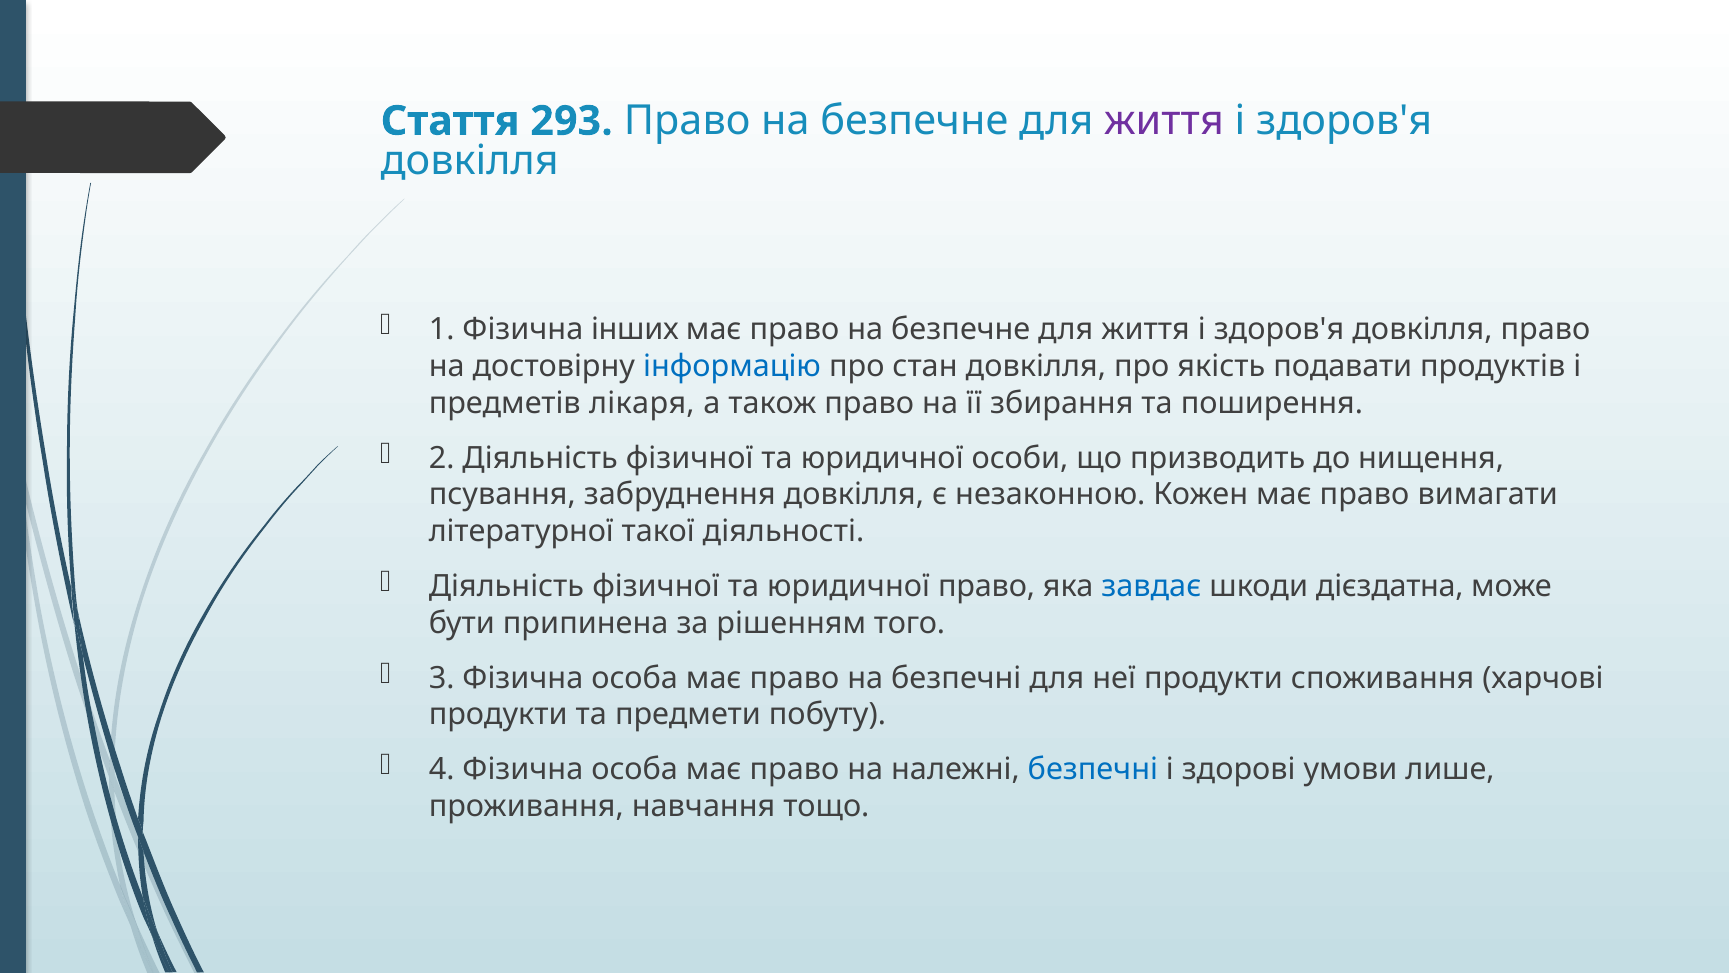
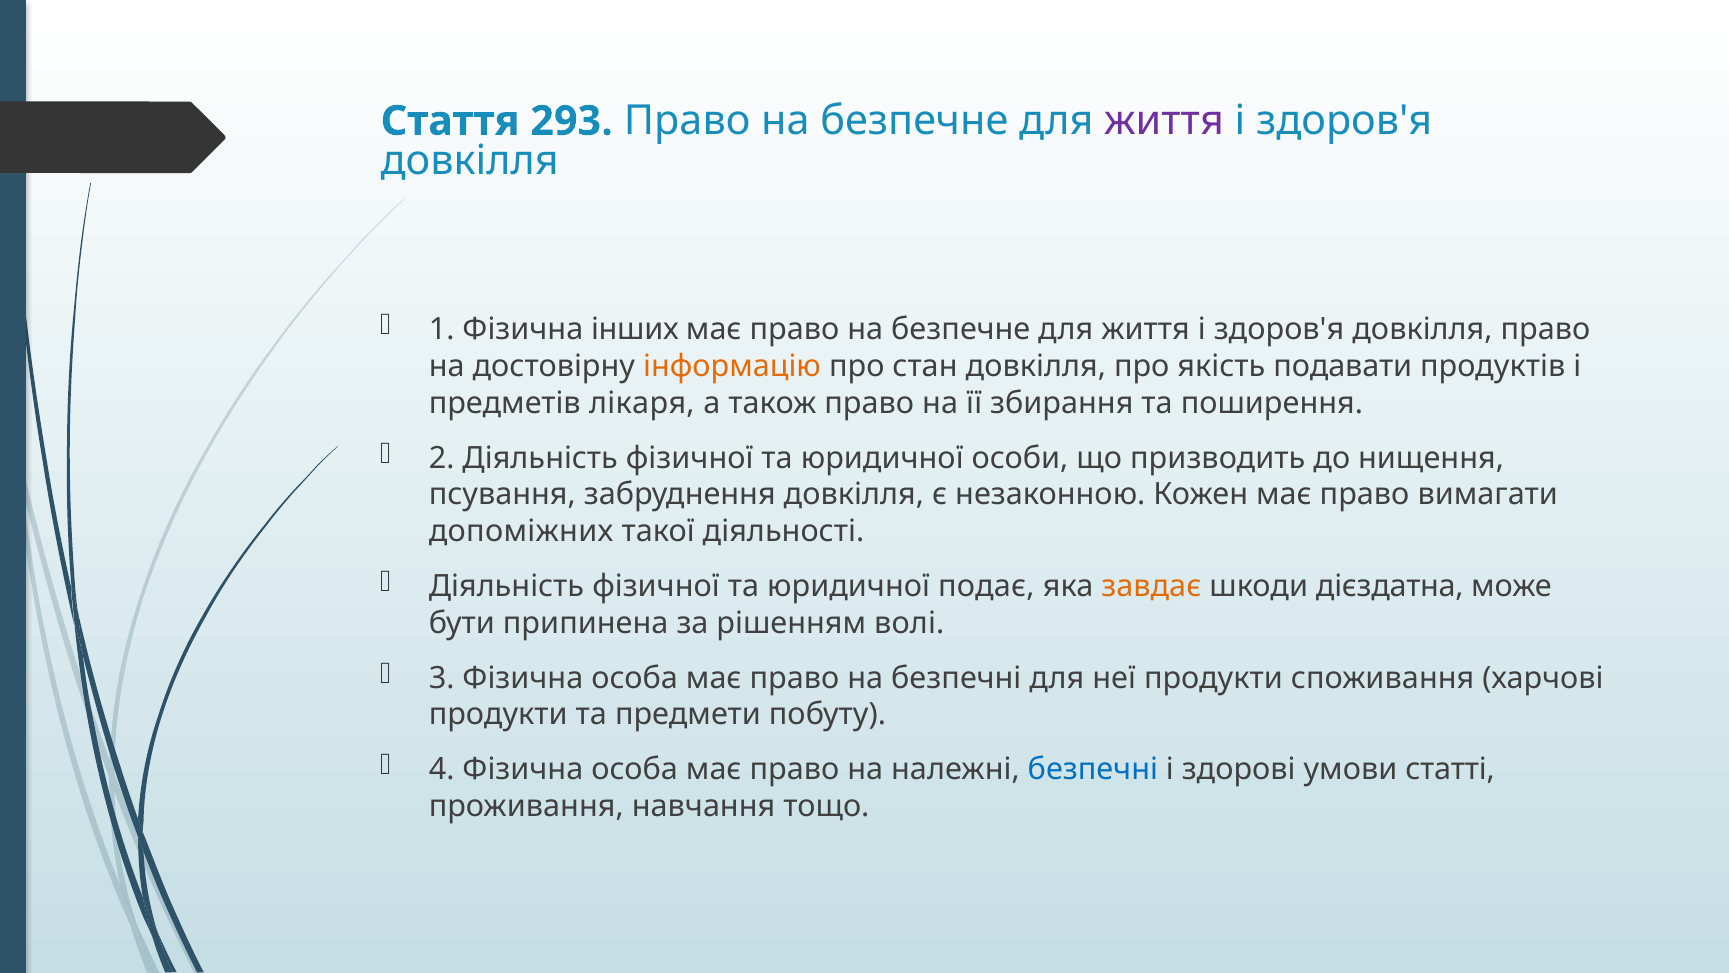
інформацію colour: blue -> orange
літературної: літературної -> допоміжних
юридичної право: право -> подає
завдає colour: blue -> orange
того: того -> волі
лише: лише -> статті
